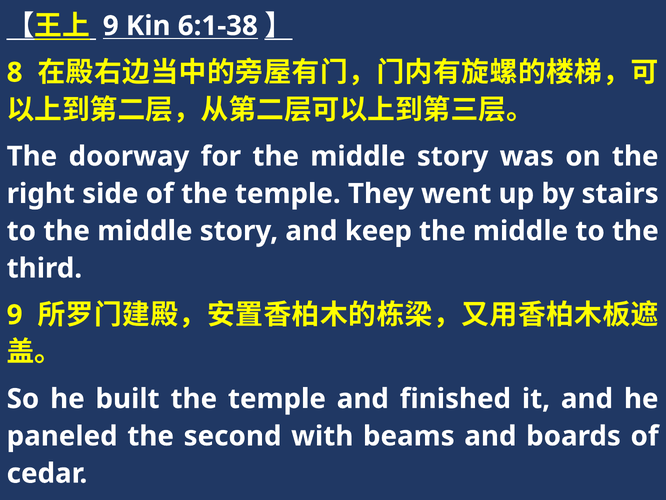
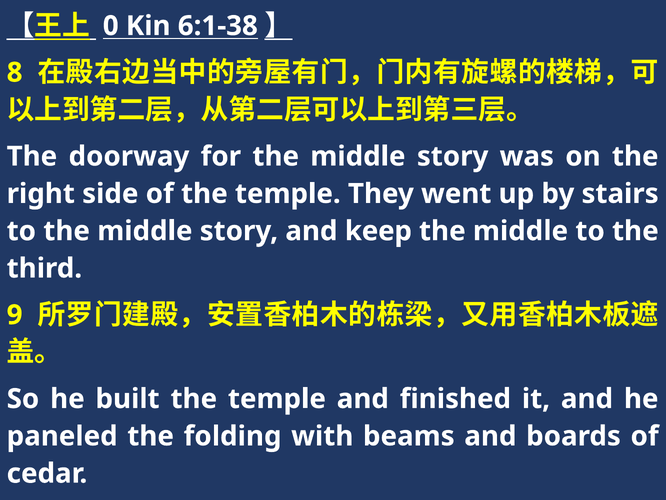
9 at (111, 26): 9 -> 0
second: second -> folding
